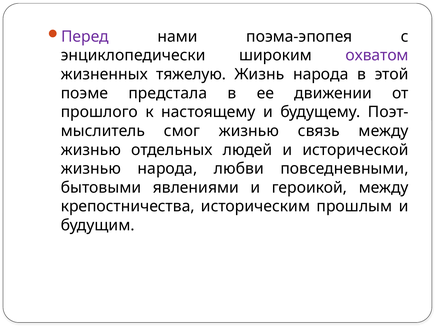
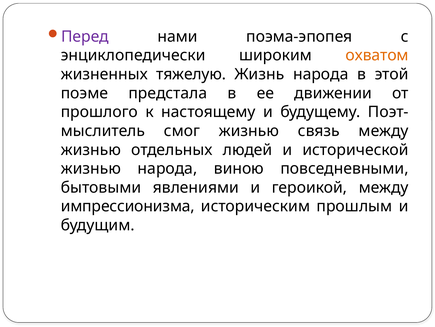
охватом colour: purple -> orange
любви: любви -> виною
крепостничества: крепостничества -> импрессионизма
